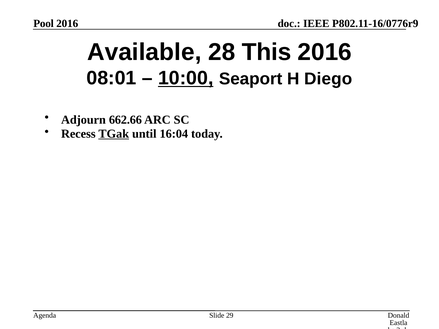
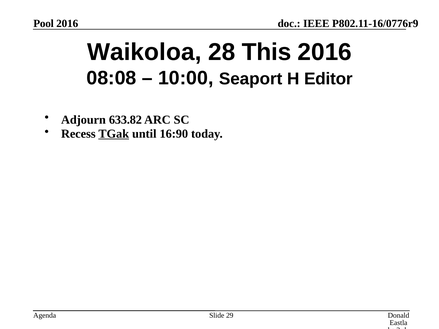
Available: Available -> Waikoloa
08:01: 08:01 -> 08:08
10:00 underline: present -> none
Diego: Diego -> Editor
662.66: 662.66 -> 633.82
16:04: 16:04 -> 16:90
